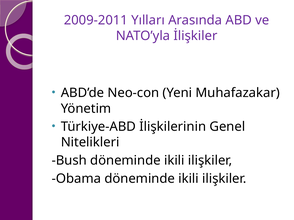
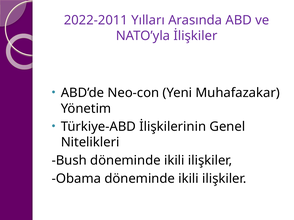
2009-2011: 2009-2011 -> 2022-2011
